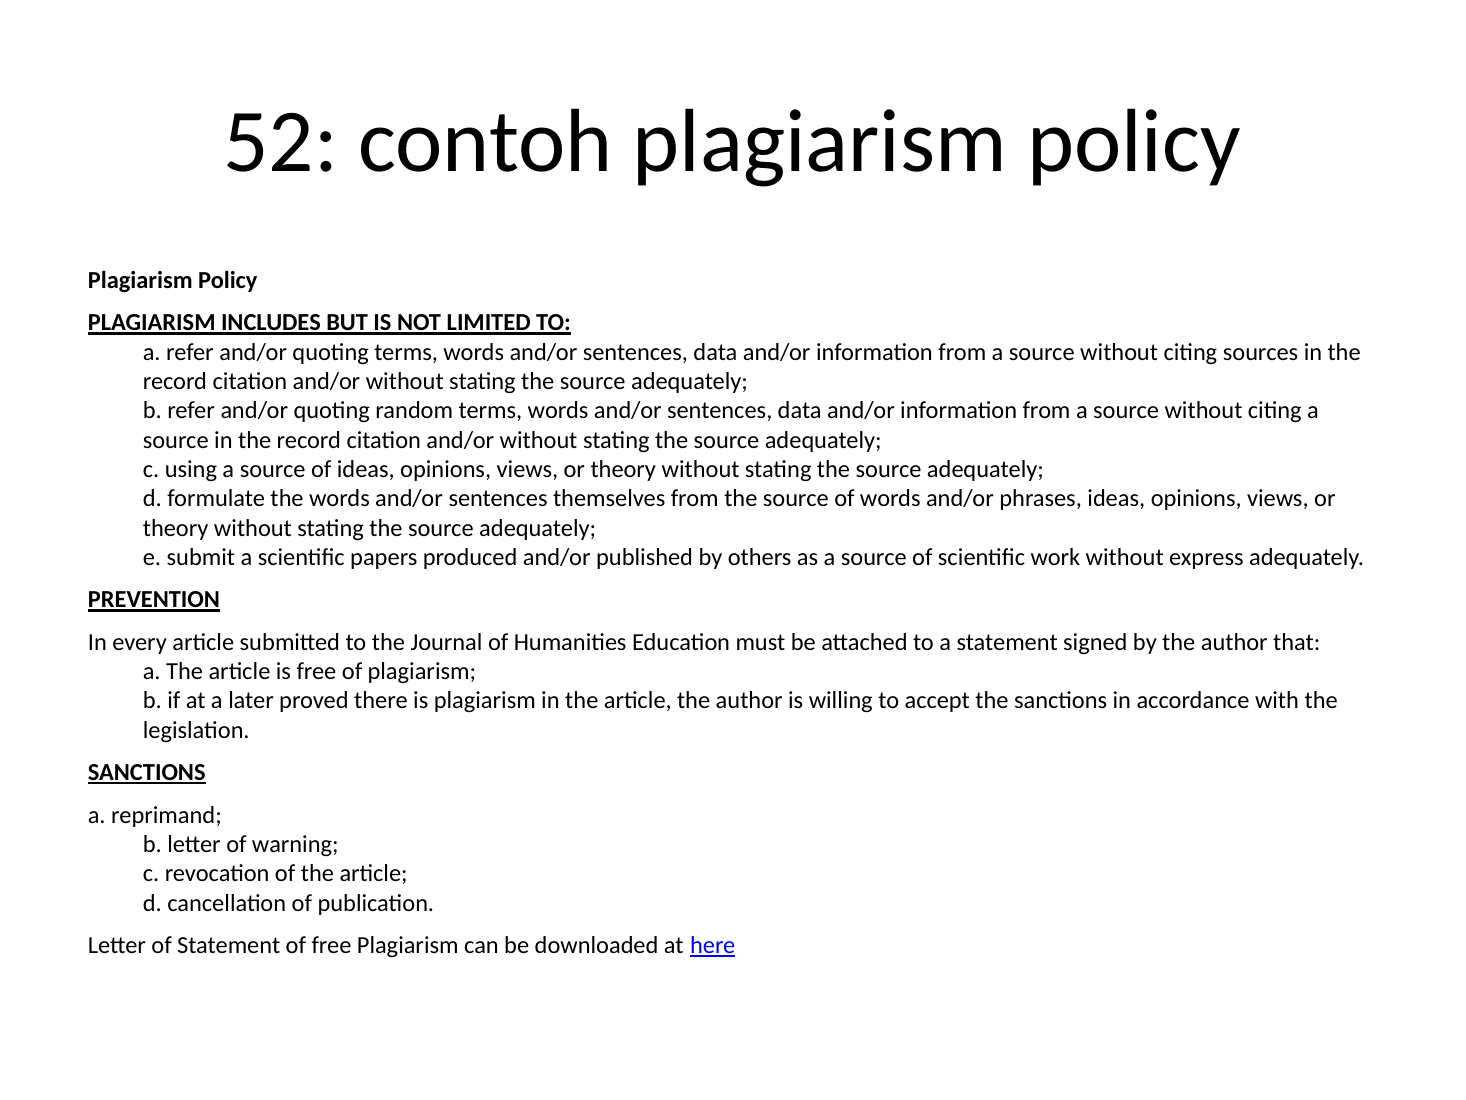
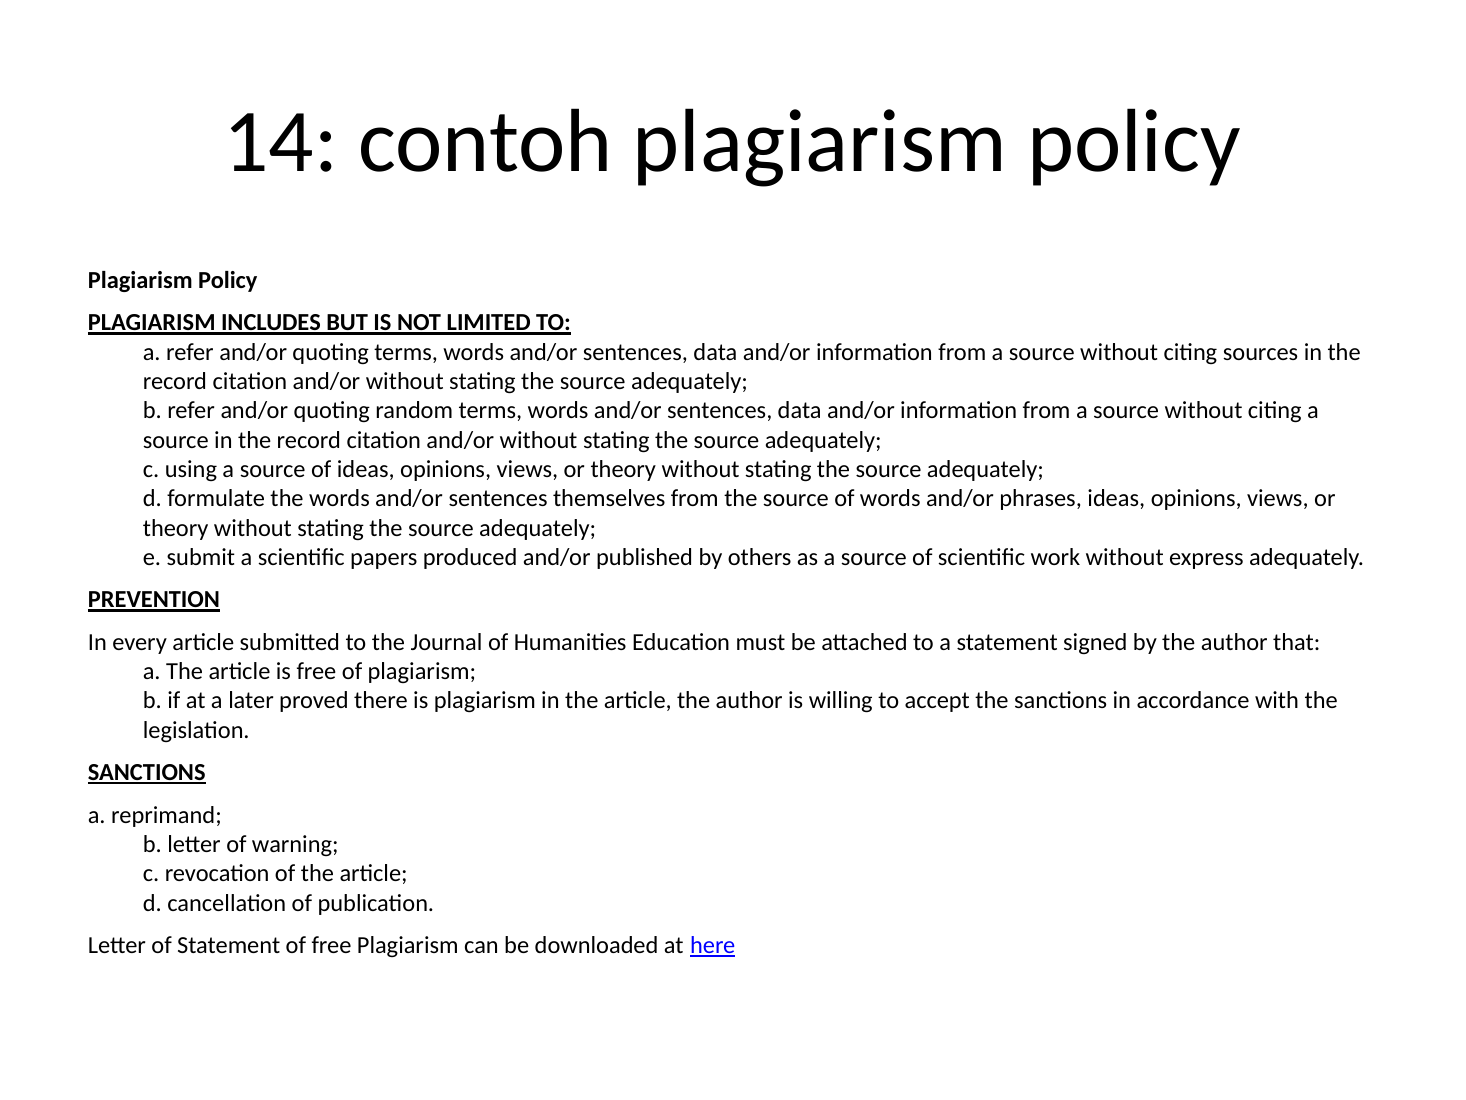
52: 52 -> 14
